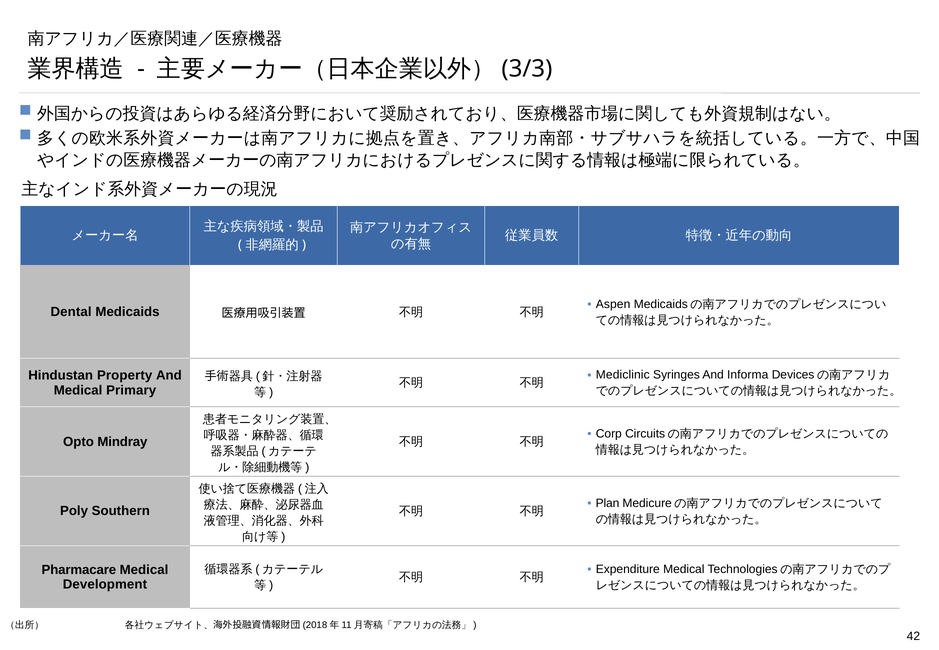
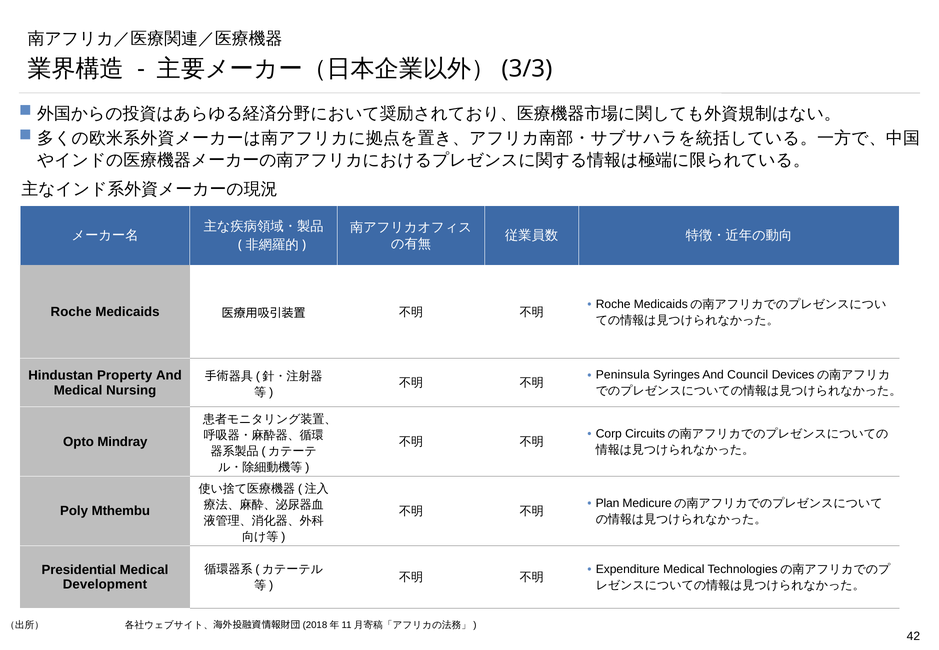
Aspen at (613, 304): Aspen -> Roche
Dental at (71, 312): Dental -> Roche
Mediclinic: Mediclinic -> Peninsula
Informa: Informa -> Council
Primary: Primary -> Nursing
Southern: Southern -> Mthembu
Pharmacare: Pharmacare -> Presidential
